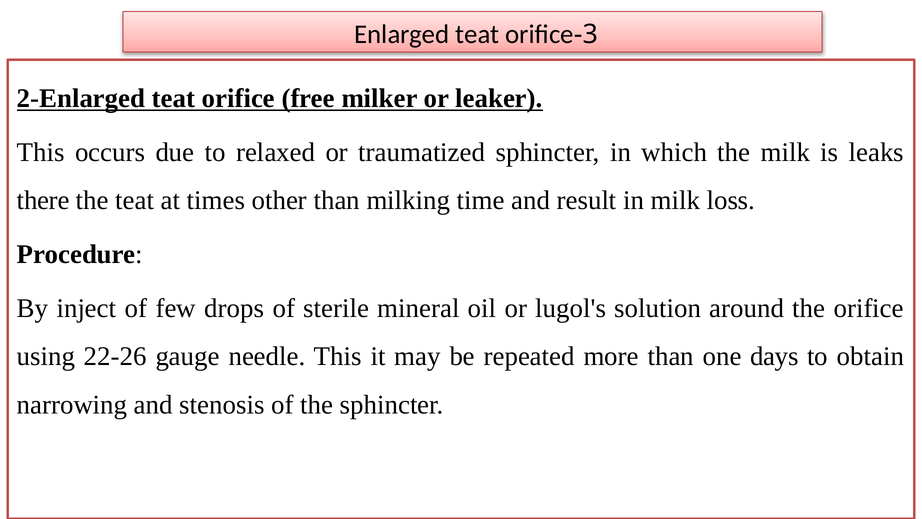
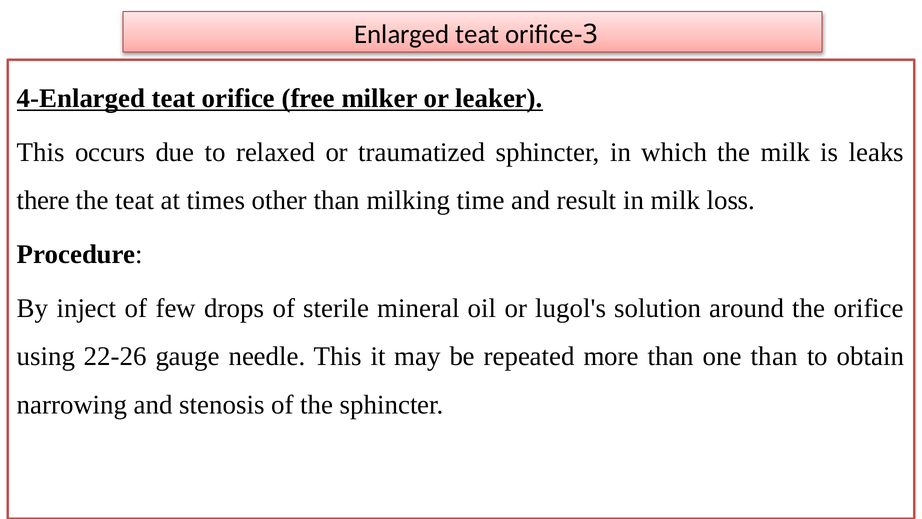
2-Enlarged: 2-Enlarged -> 4-Enlarged
one days: days -> than
